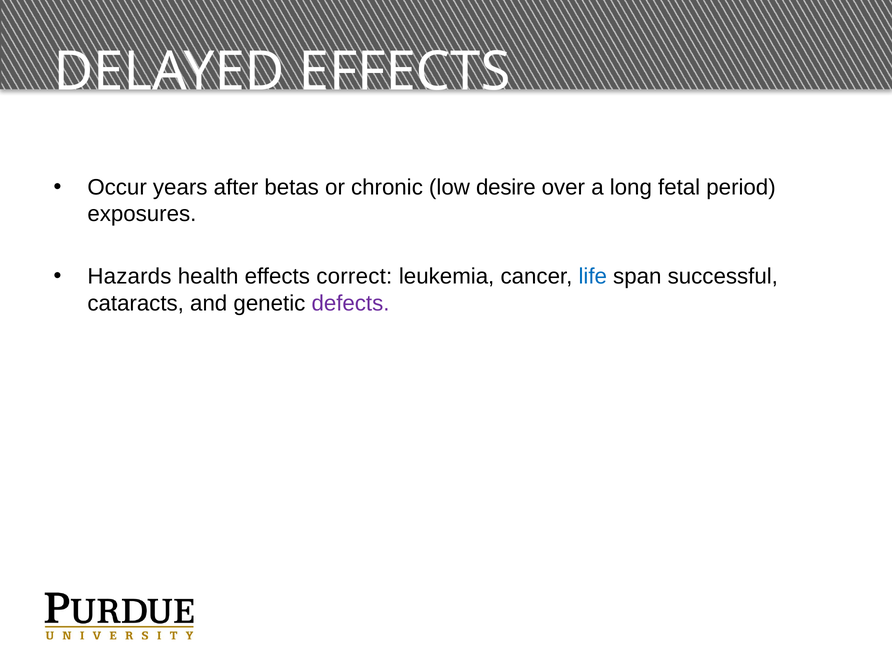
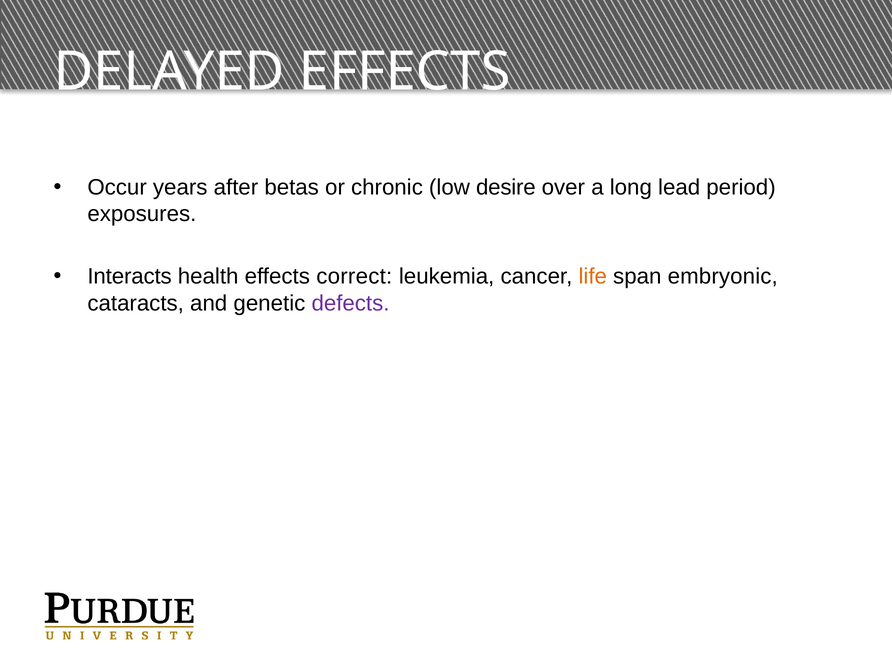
fetal: fetal -> lead
Hazards: Hazards -> Interacts
life colour: blue -> orange
successful: successful -> embryonic
